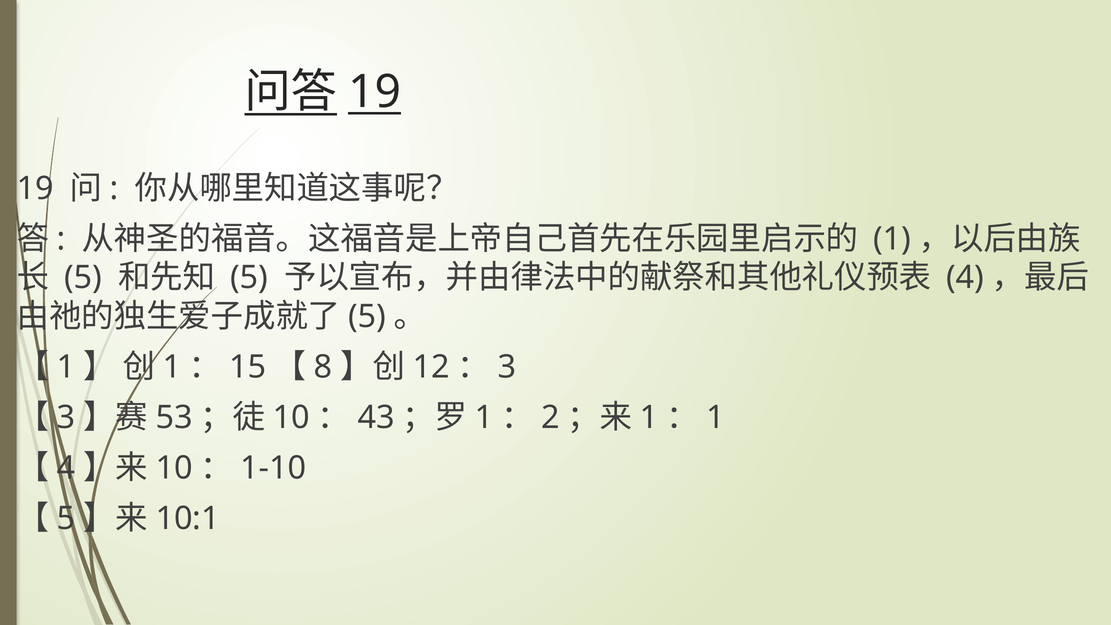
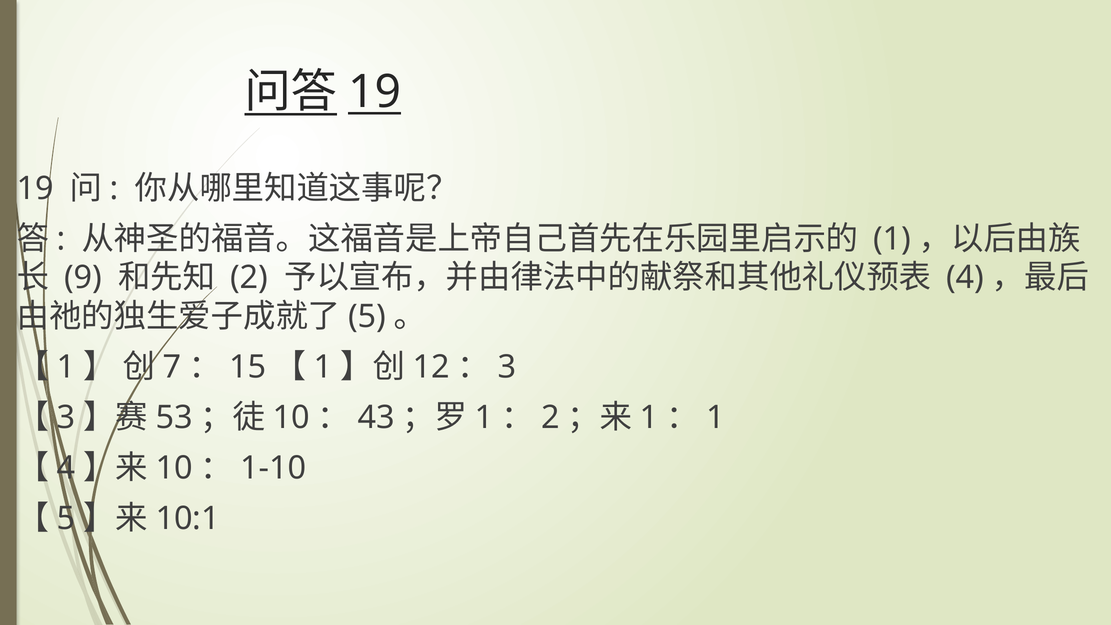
5 at (83, 278): 5 -> 9
5 at (249, 278): 5 -> 2
1 at (172, 367): 1 -> 7
8 at (323, 367): 8 -> 1
